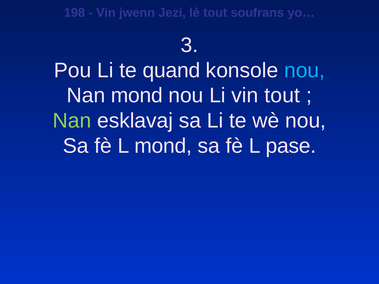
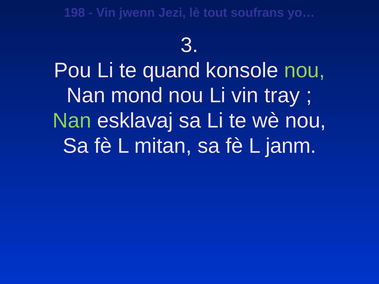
nou at (305, 70) colour: light blue -> light green
vin tout: tout -> tray
L mond: mond -> mitan
pase: pase -> janm
